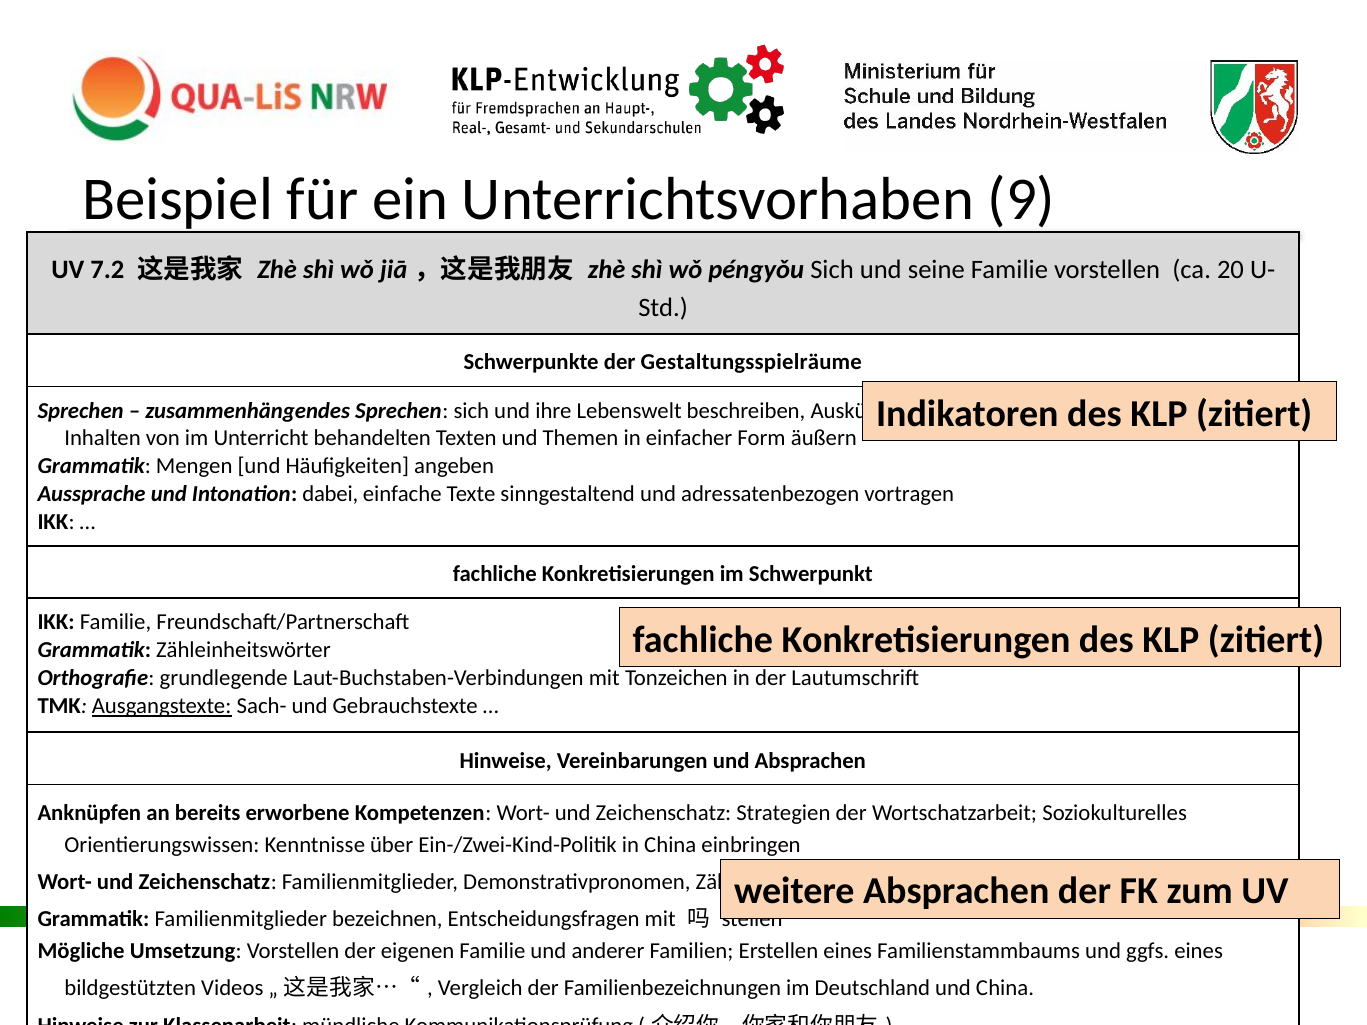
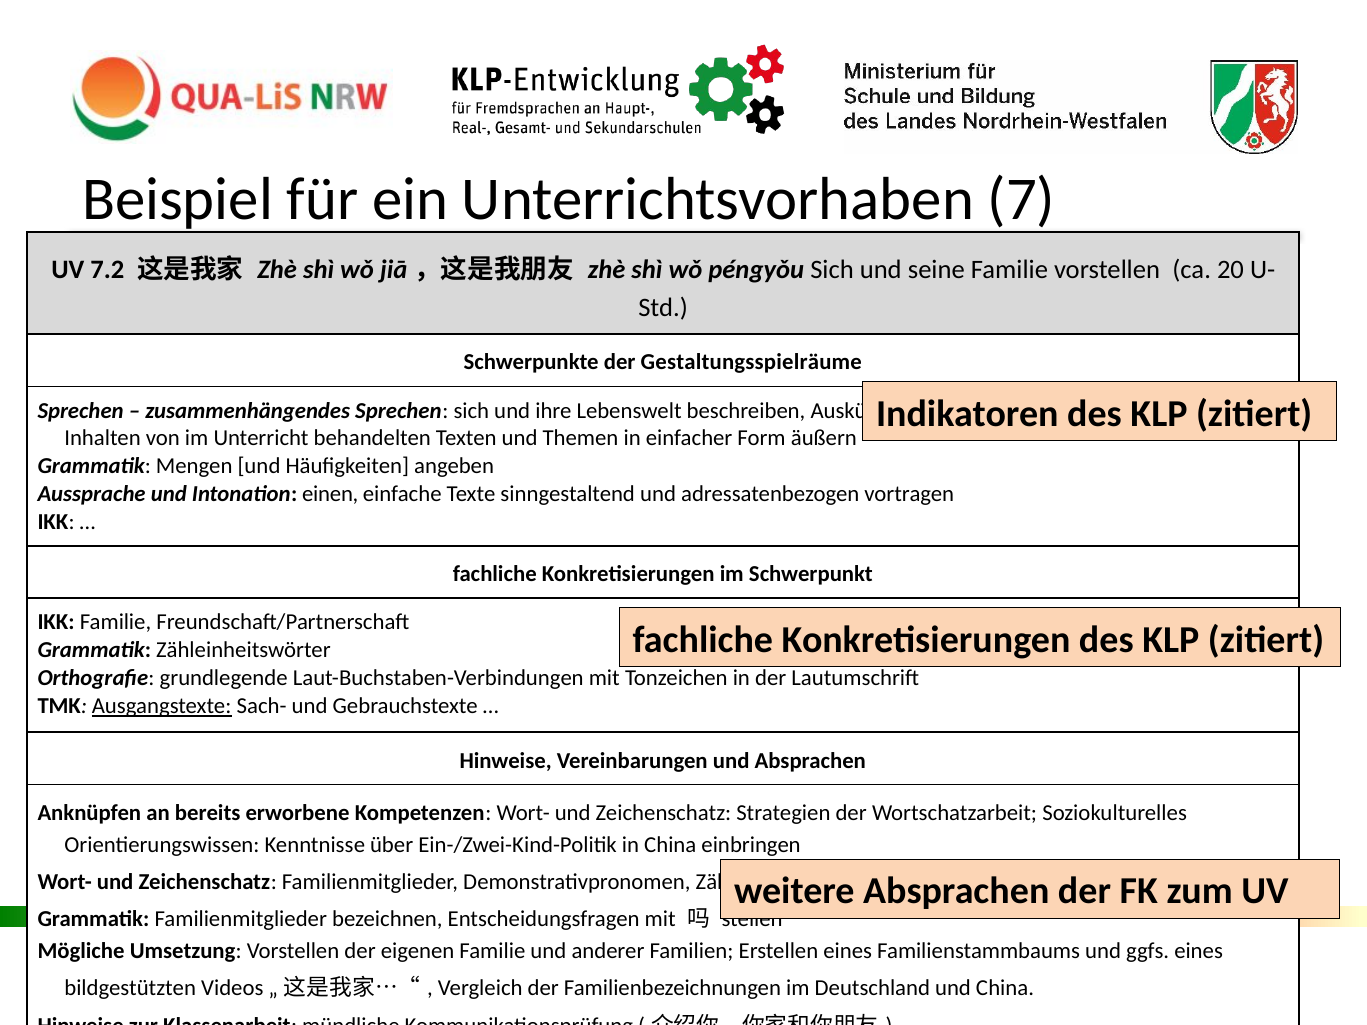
9: 9 -> 7
dabei: dabei -> einen
